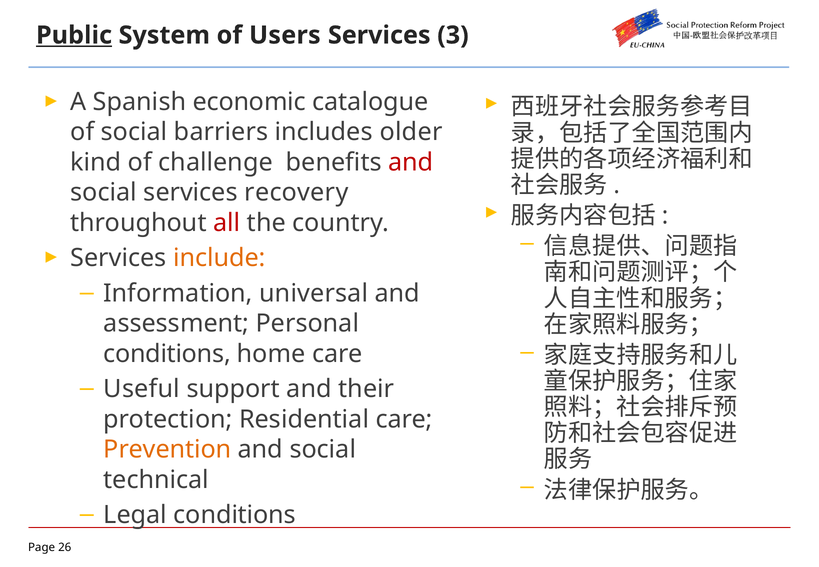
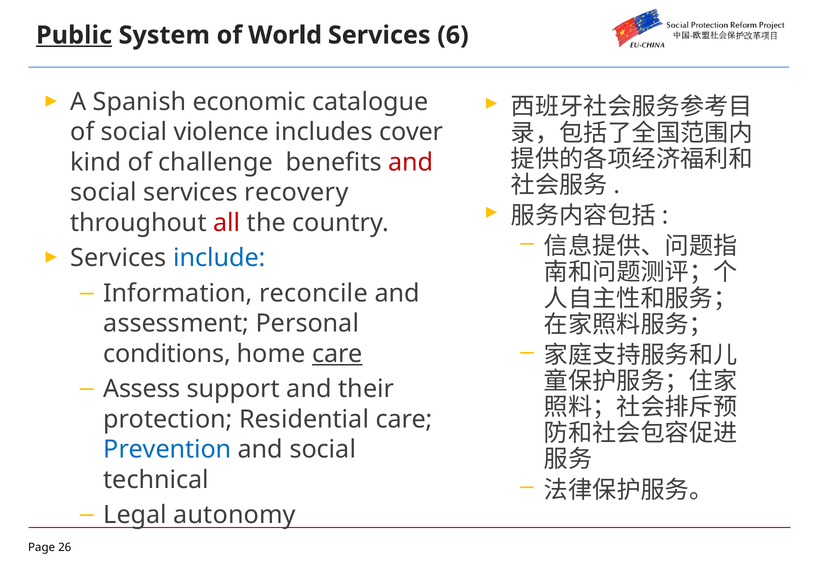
Users: Users -> World
3: 3 -> 6
barriers: barriers -> violence
older: older -> cover
include colour: orange -> blue
universal: universal -> reconcile
care at (337, 354) underline: none -> present
Useful: Useful -> Assess
Prevention colour: orange -> blue
Legal conditions: conditions -> autonomy
